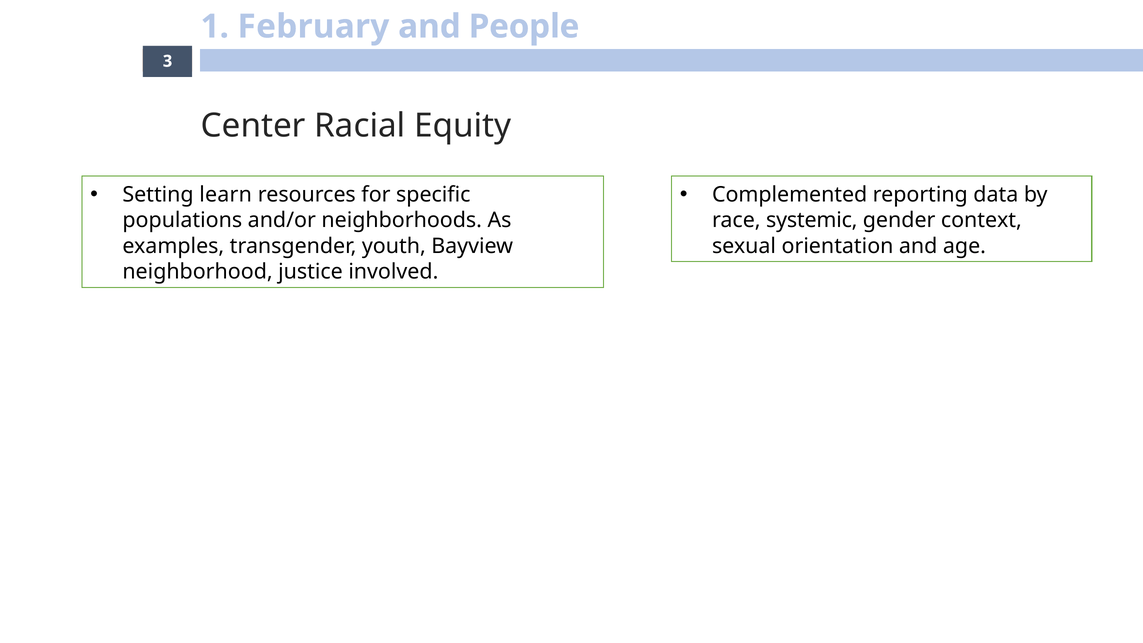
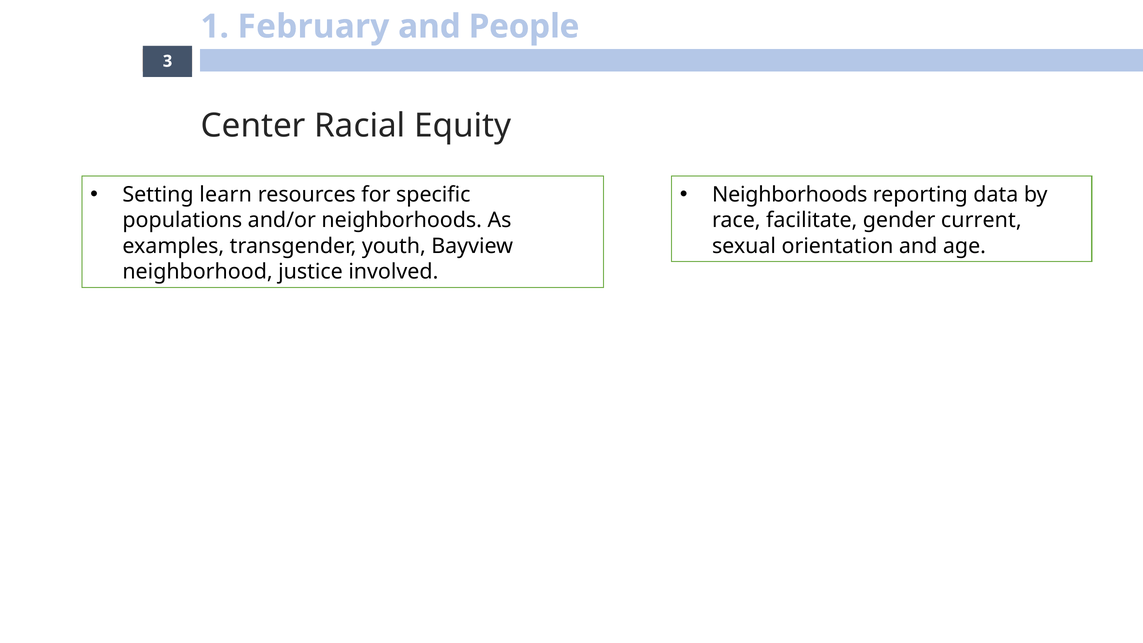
Complemented at (790, 195): Complemented -> Neighborhoods
systemic: systemic -> facilitate
context: context -> current
